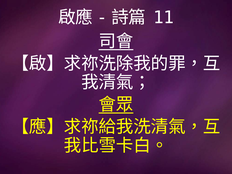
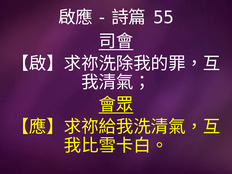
11: 11 -> 55
